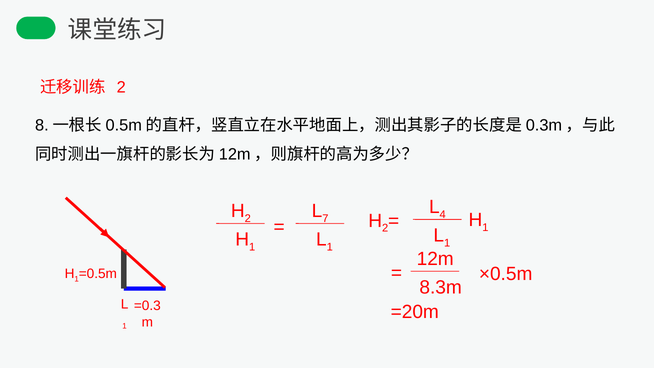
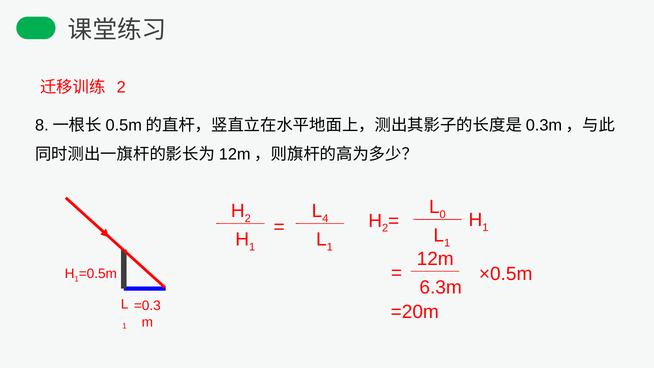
4: 4 -> 0
7: 7 -> 4
8.3m: 8.3m -> 6.3m
